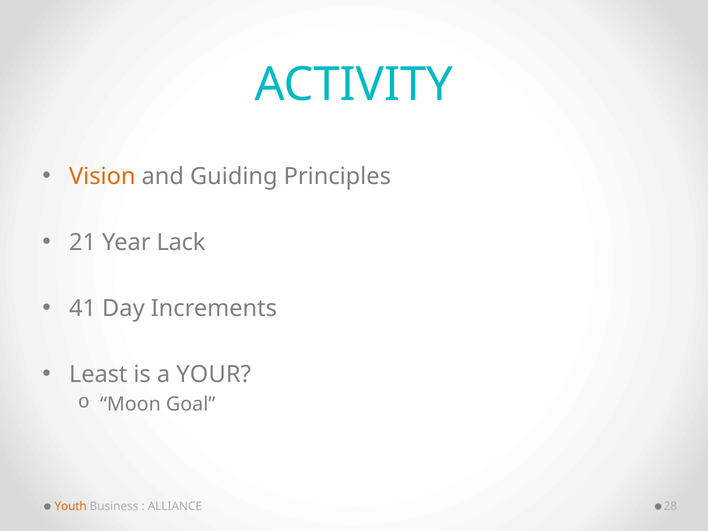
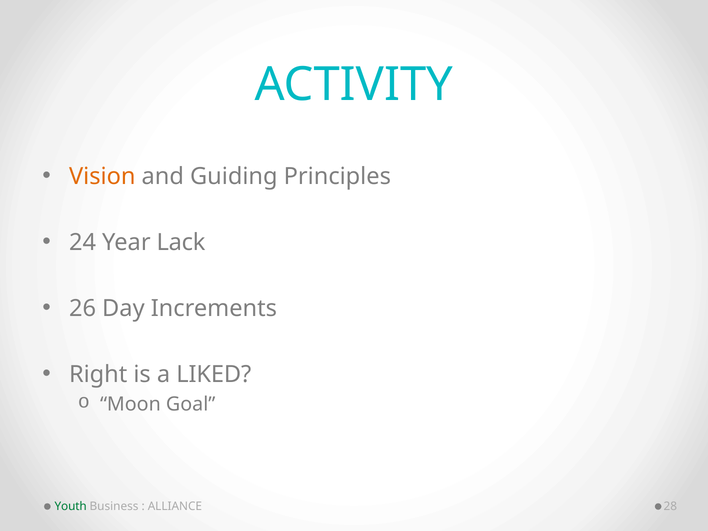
21: 21 -> 24
41: 41 -> 26
Least: Least -> Right
YOUR: YOUR -> LIKED
Youth colour: orange -> green
